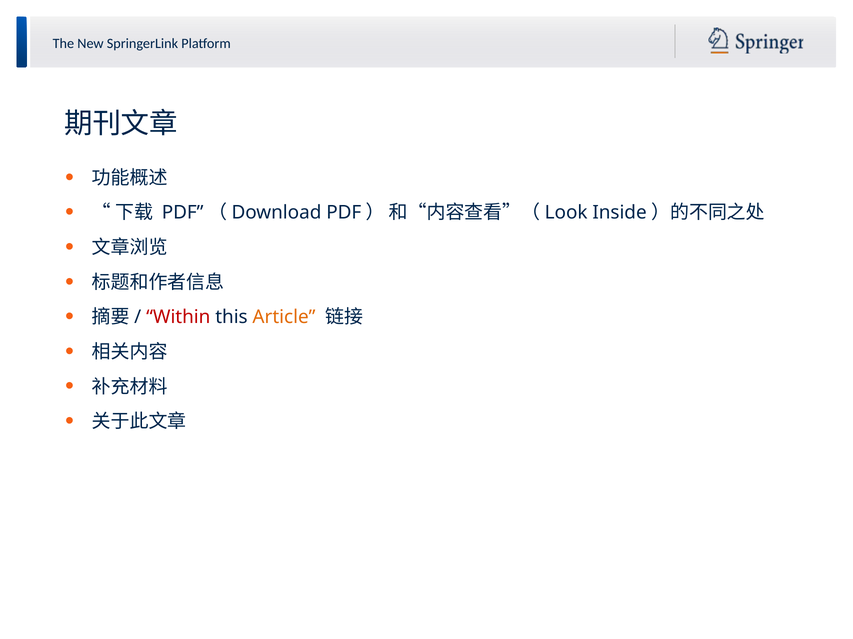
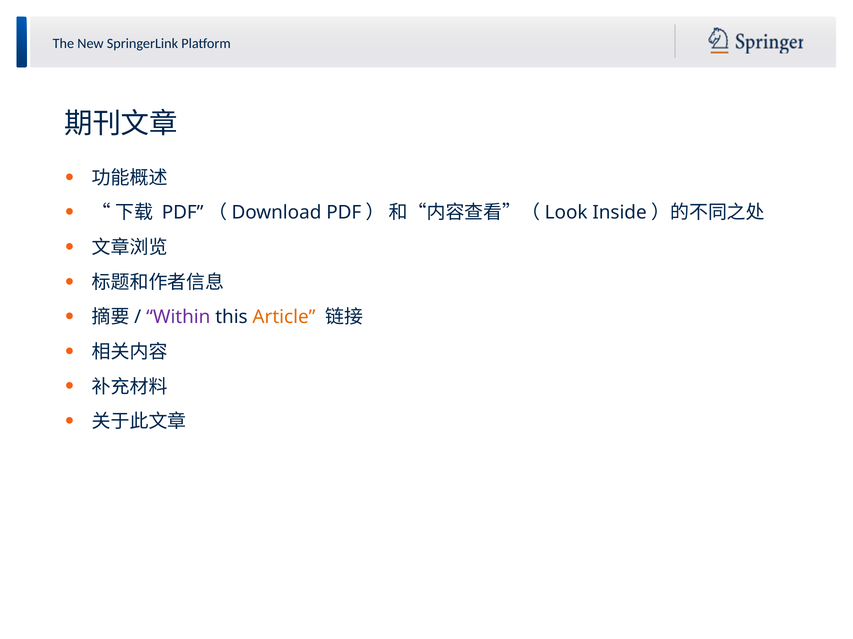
Within colour: red -> purple
